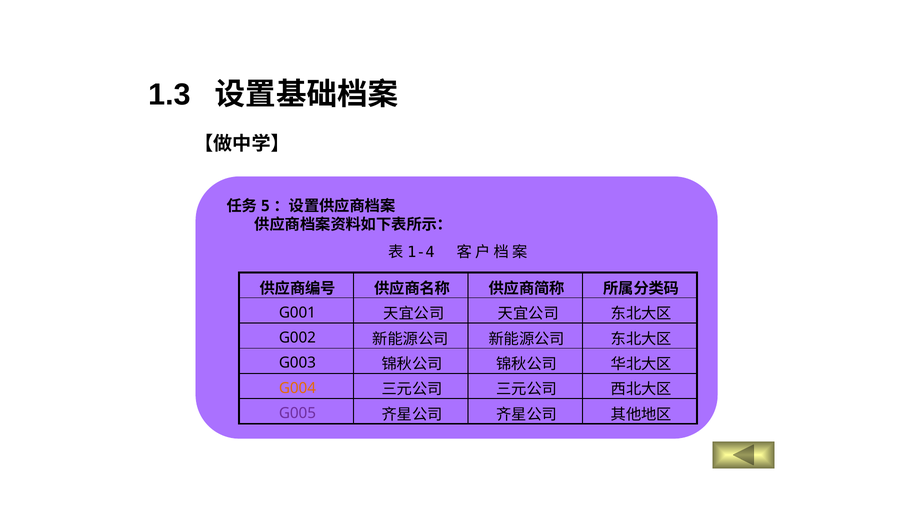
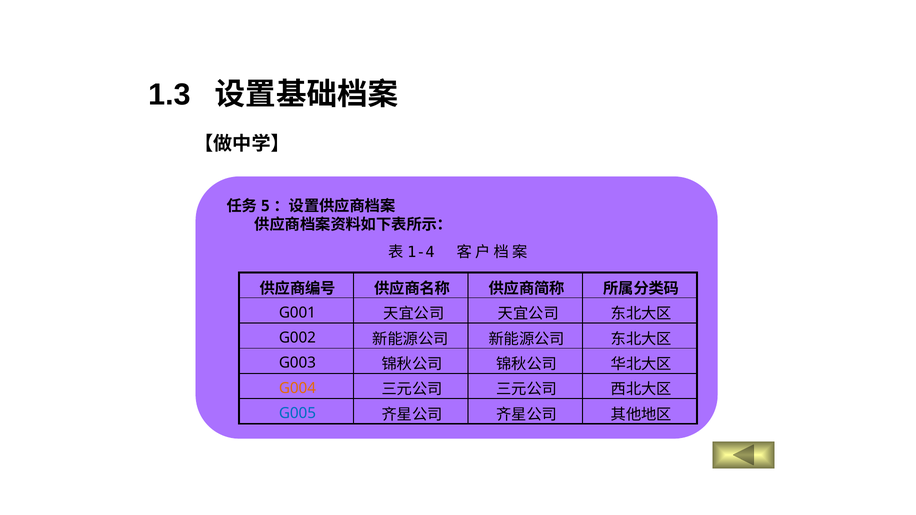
G005 colour: purple -> blue
